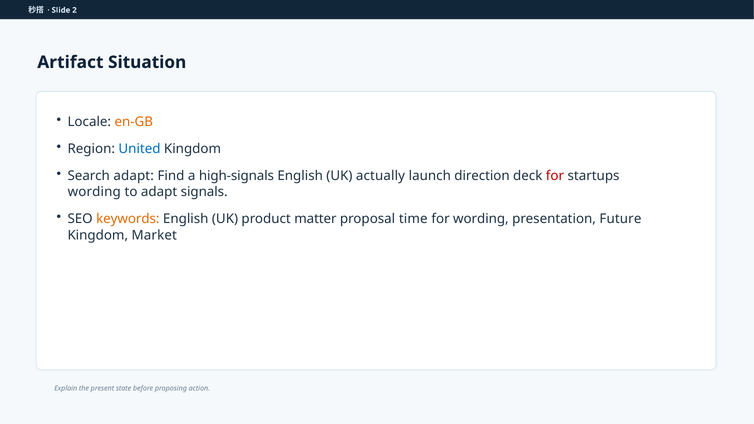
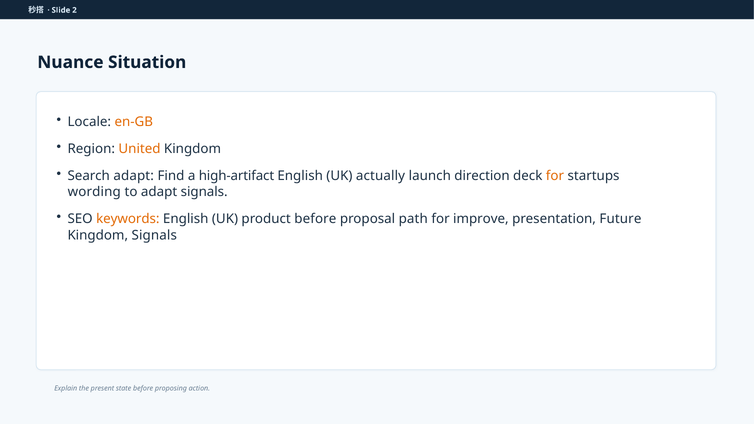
Artifact: Artifact -> Nuance
United colour: blue -> orange
high-signals: high-signals -> high-artifact
for at (555, 176) colour: red -> orange
product matter: matter -> before
time: time -> path
for wording: wording -> improve
Kingdom Market: Market -> Signals
